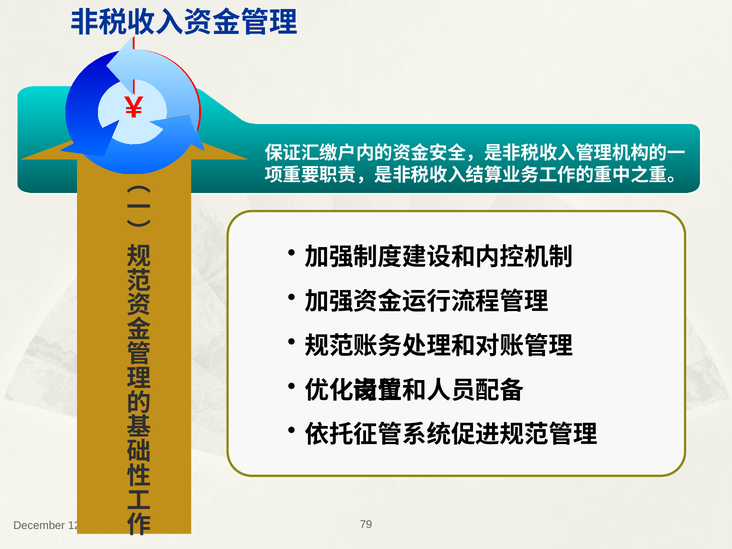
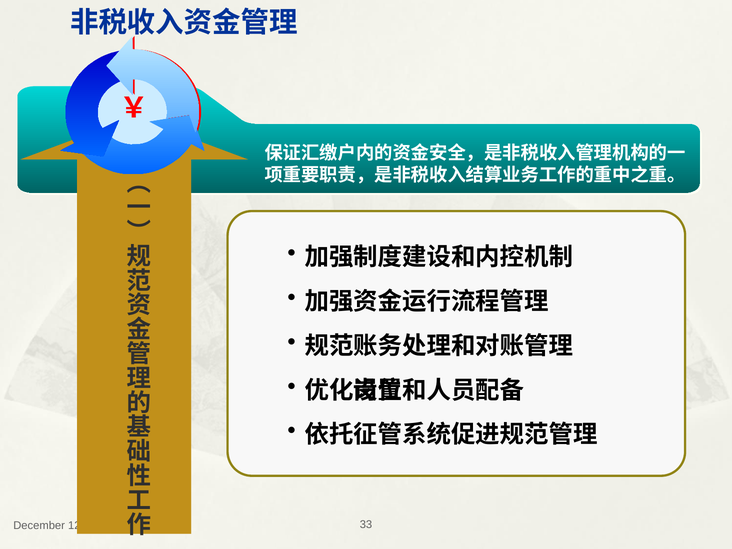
79: 79 -> 33
